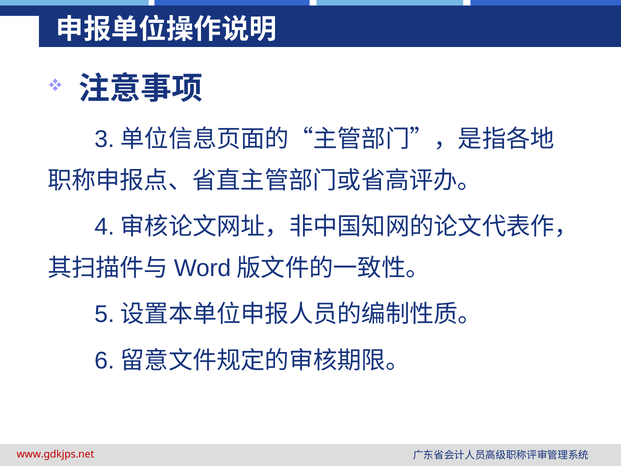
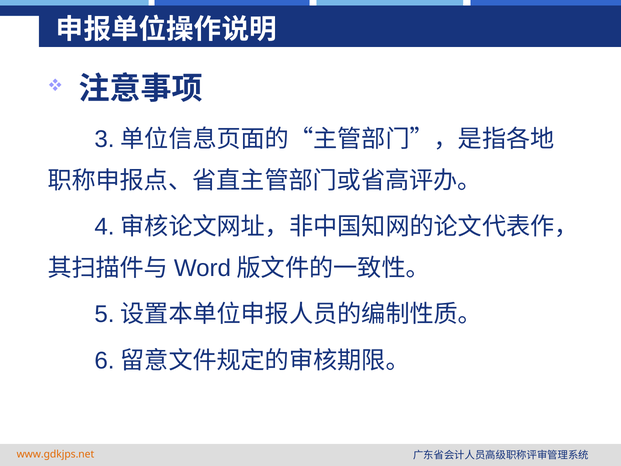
www.gdkjps.net colour: red -> orange
